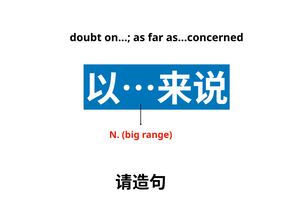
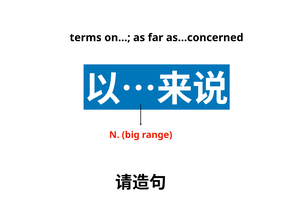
doubt: doubt -> terms
